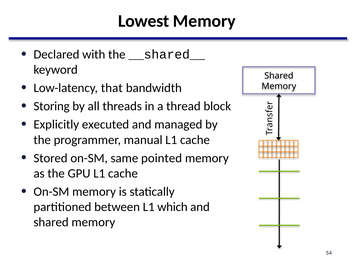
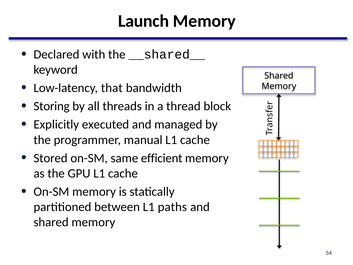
Lowest: Lowest -> Launch
pointed: pointed -> efficient
which: which -> paths
